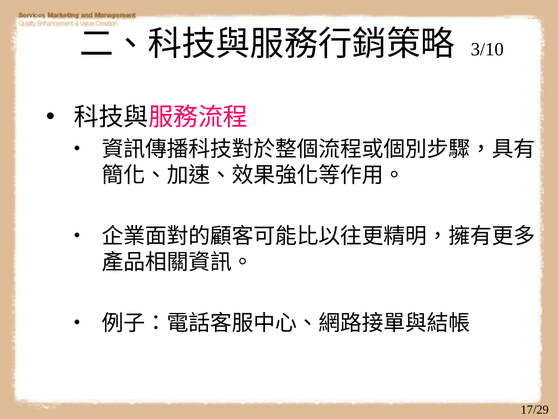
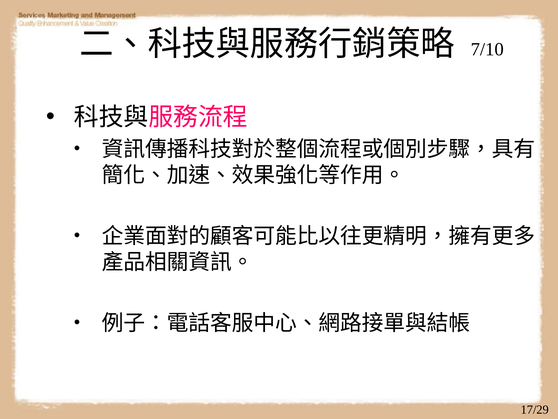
3/10: 3/10 -> 7/10
